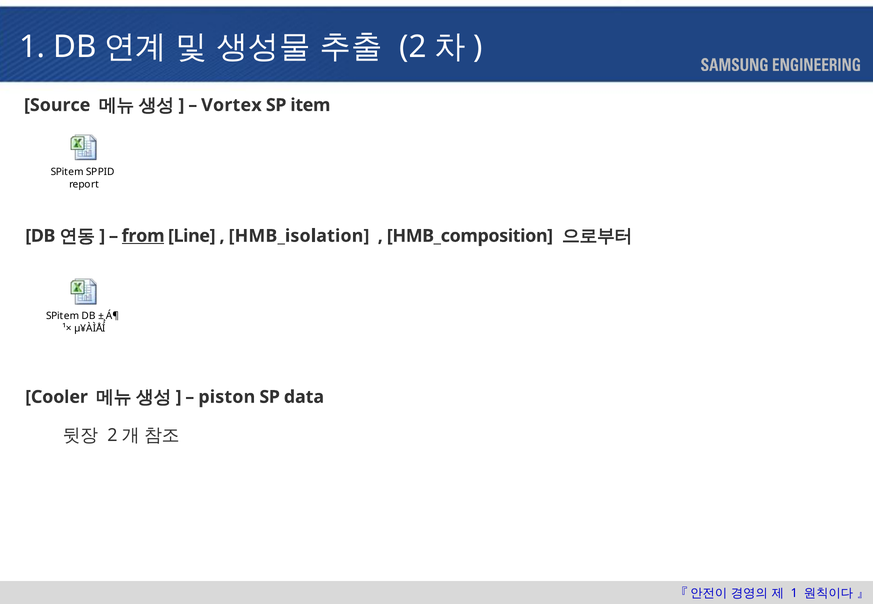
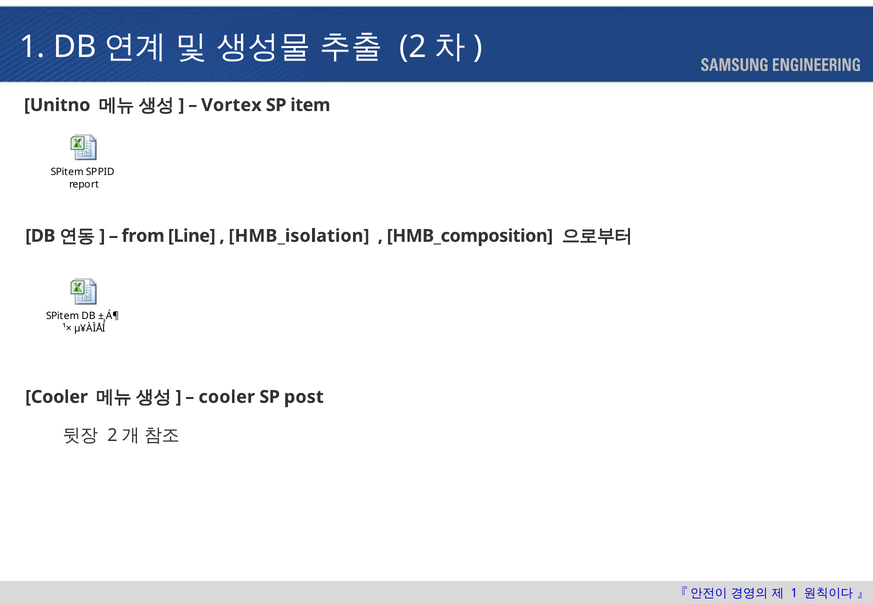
Source: Source -> Unitno
from underline: present -> none
piston at (227, 397): piston -> cooler
data: data -> post
